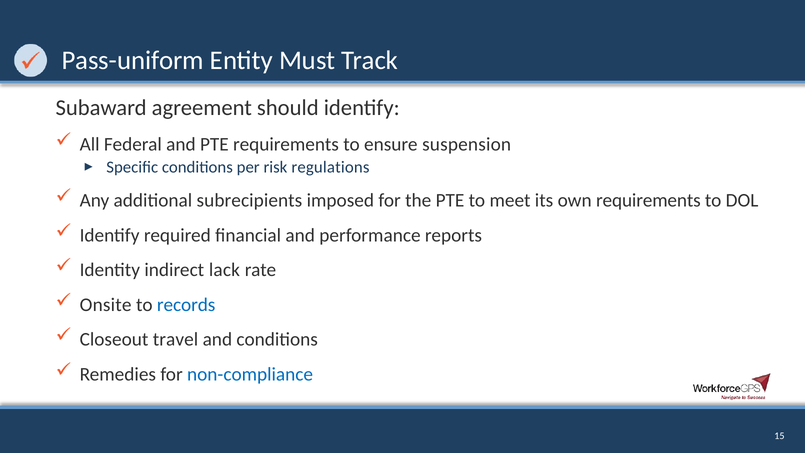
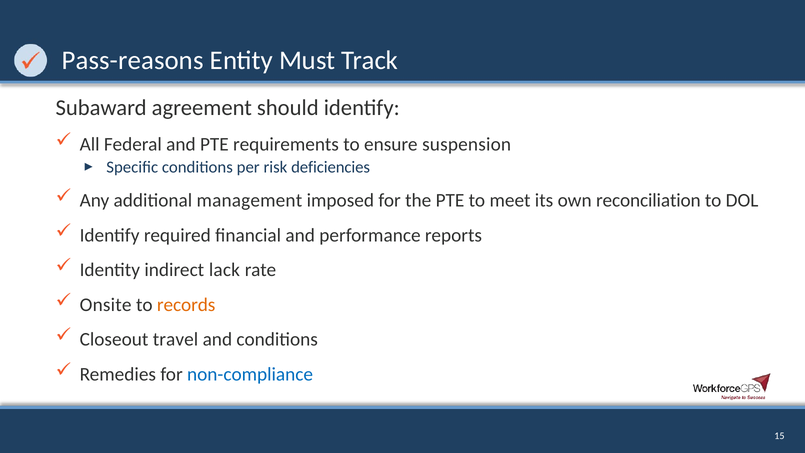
Pass-uniform: Pass-uniform -> Pass-reasons
regulations: regulations -> deficiencies
subrecipients: subrecipients -> management
own requirements: requirements -> reconciliation
records colour: blue -> orange
